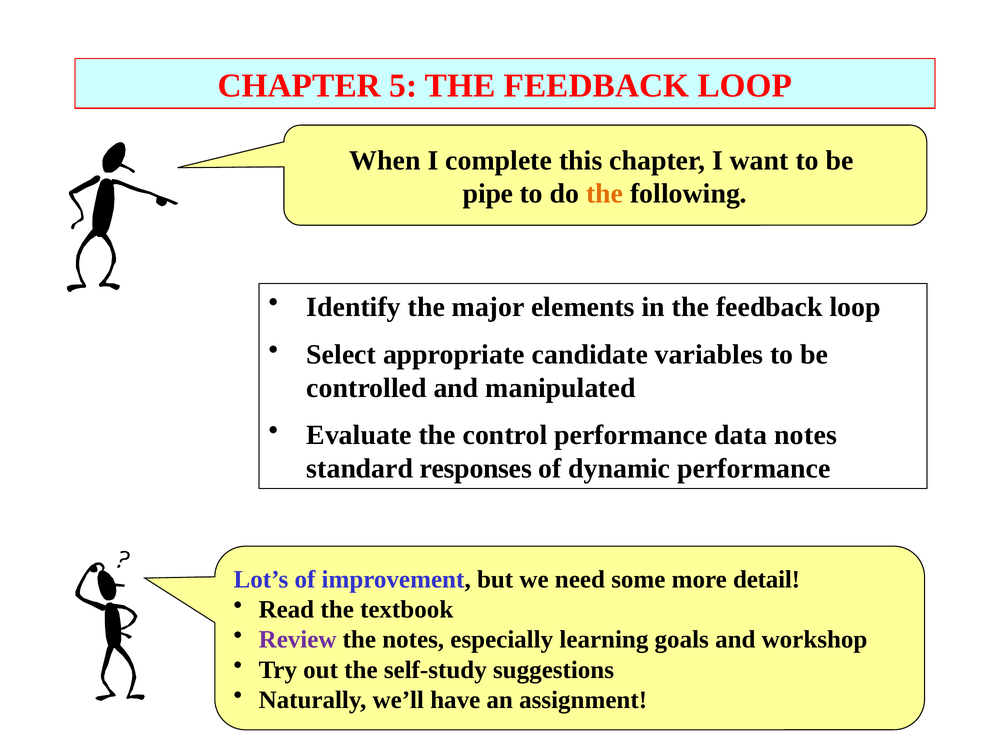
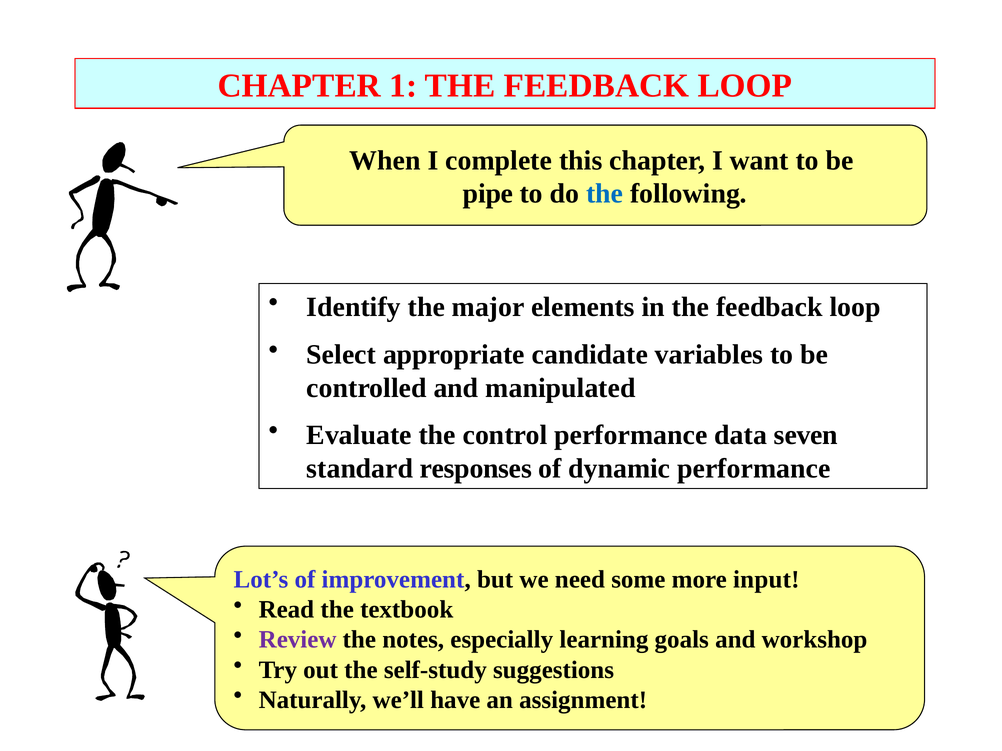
5: 5 -> 1
the at (605, 194) colour: orange -> blue
data notes: notes -> seven
detail: detail -> input
